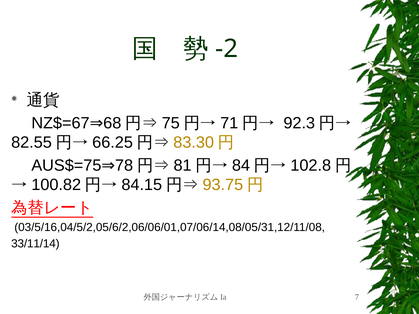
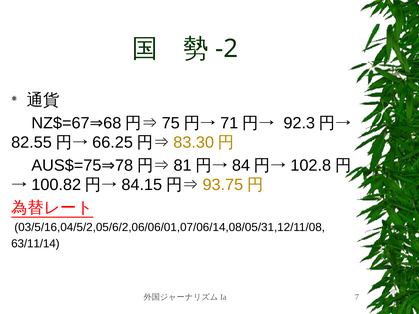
33/11/14: 33/11/14 -> 63/11/14
